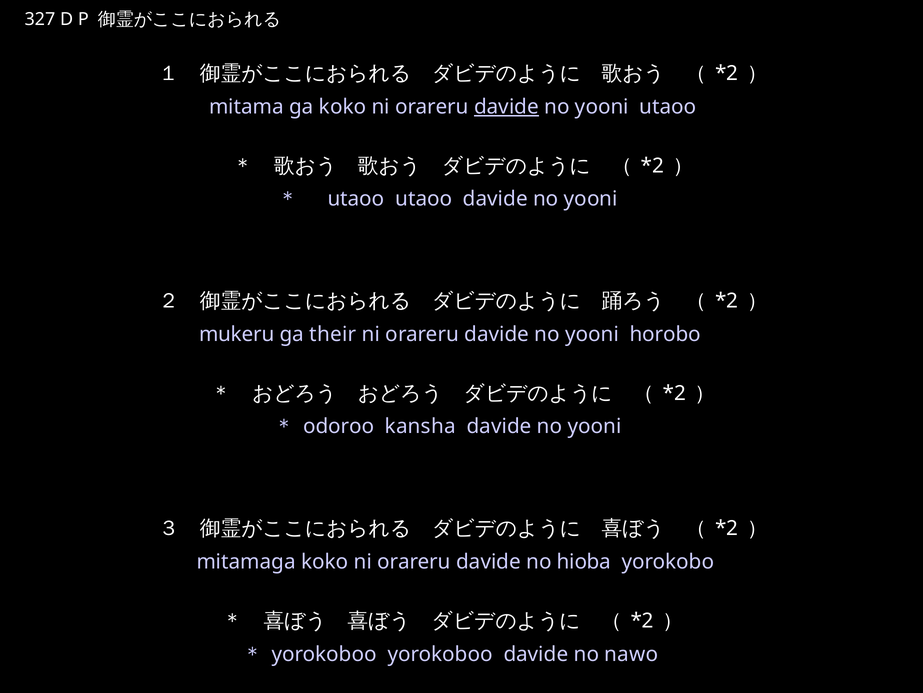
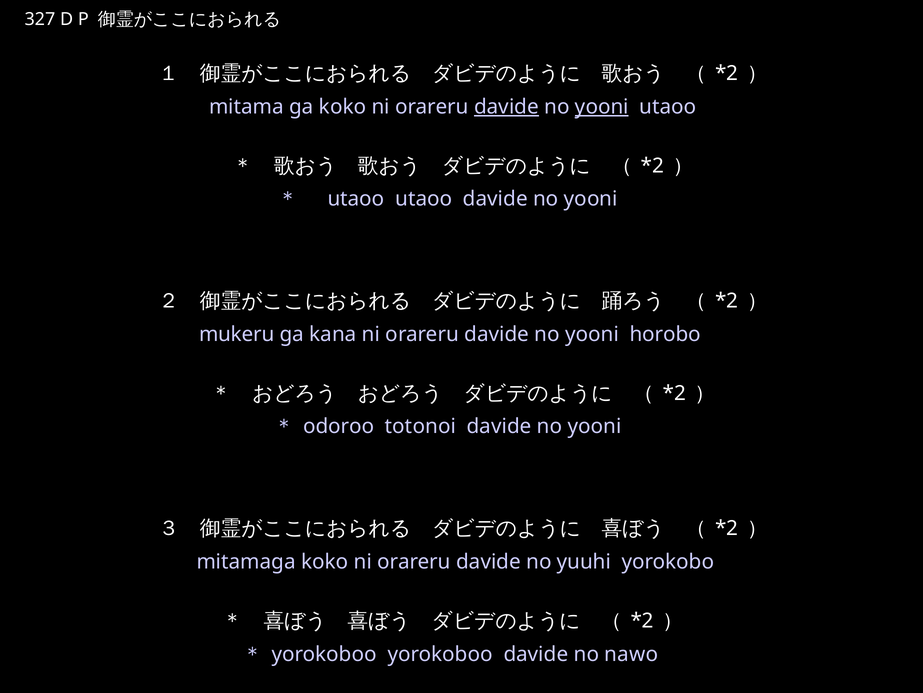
yooni at (602, 107) underline: none -> present
their: their -> kana
kansha: kansha -> totonoi
hioba: hioba -> yuuhi
